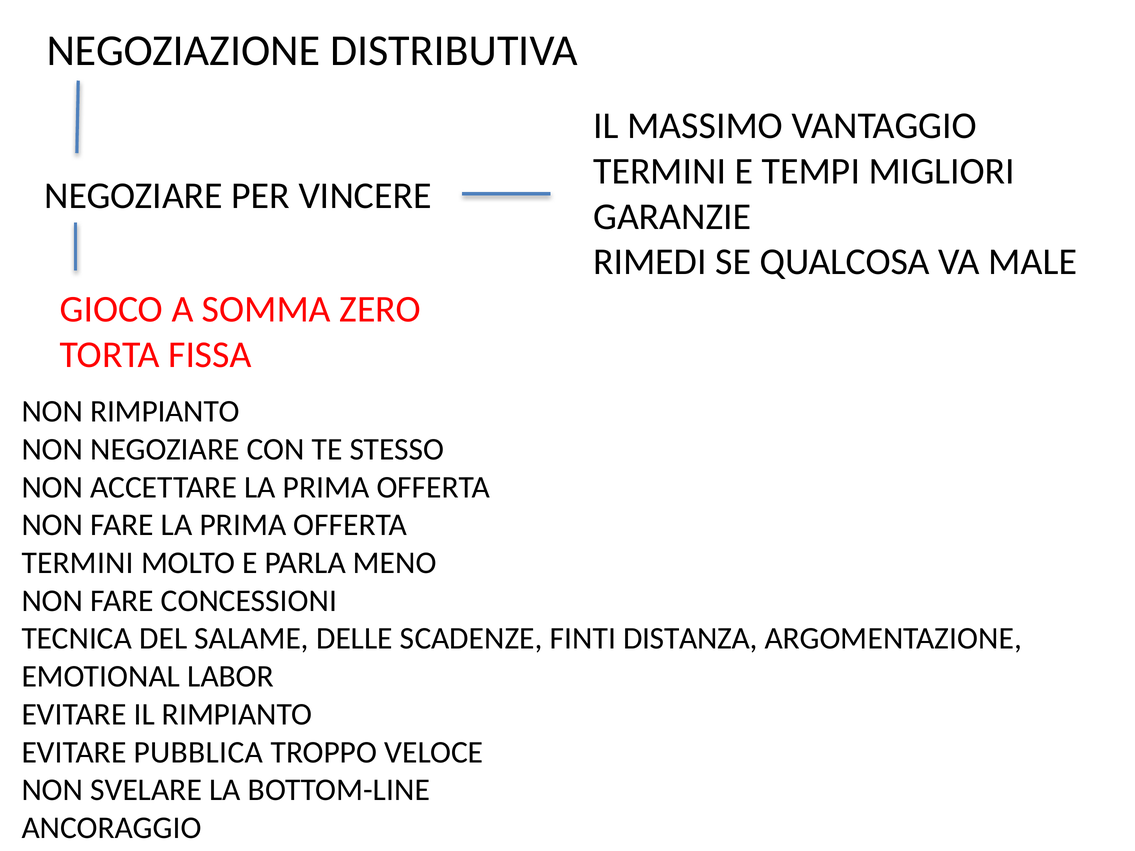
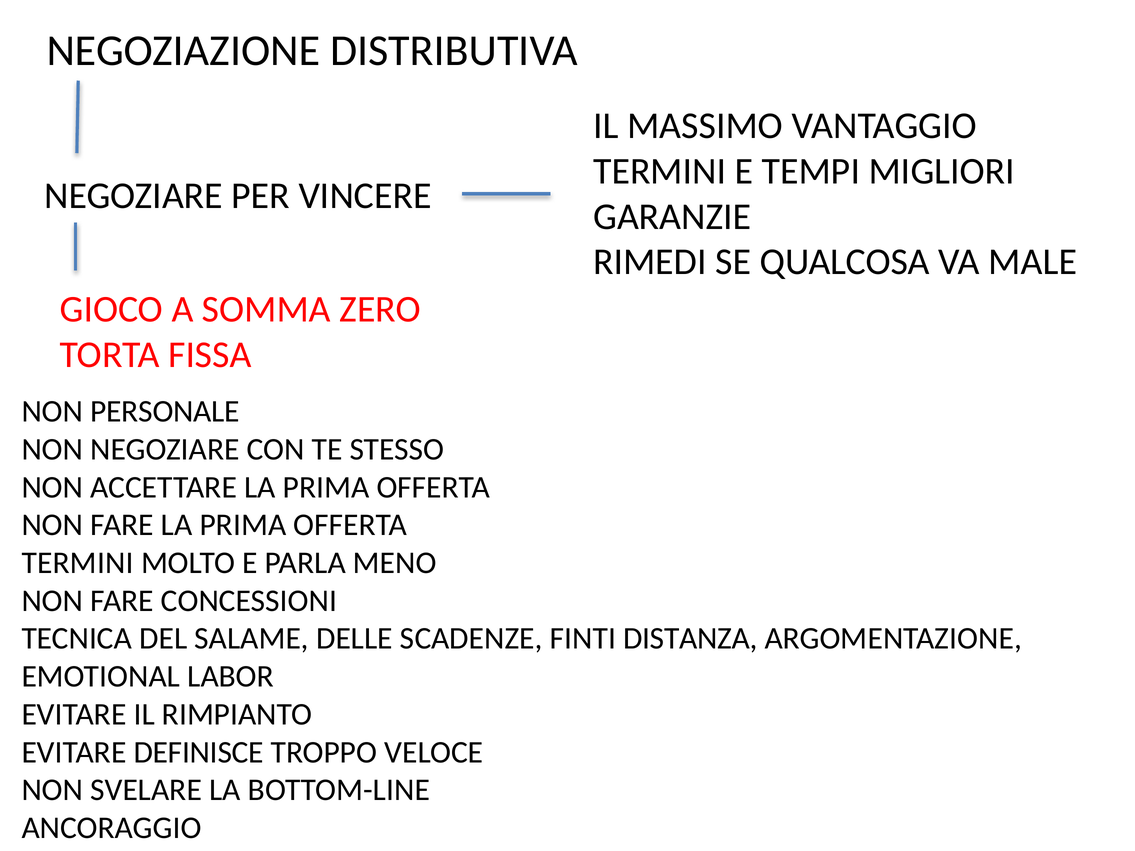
NON RIMPIANTO: RIMPIANTO -> PERSONALE
PUBBLICA: PUBBLICA -> DEFINISCE
